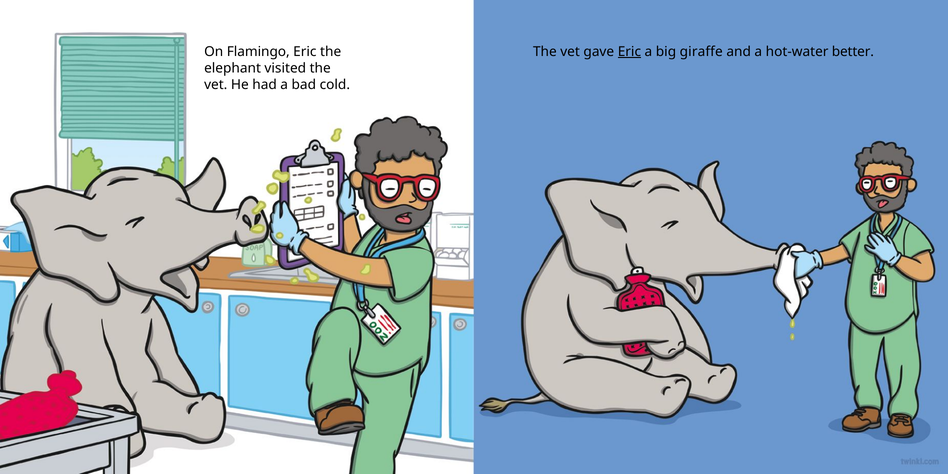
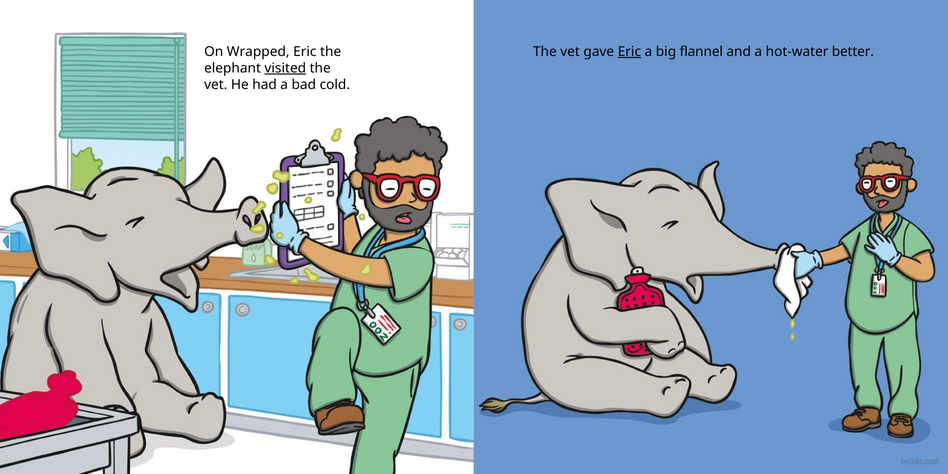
Flamingo: Flamingo -> Wrapped
giraffe: giraffe -> flannel
visited underline: none -> present
